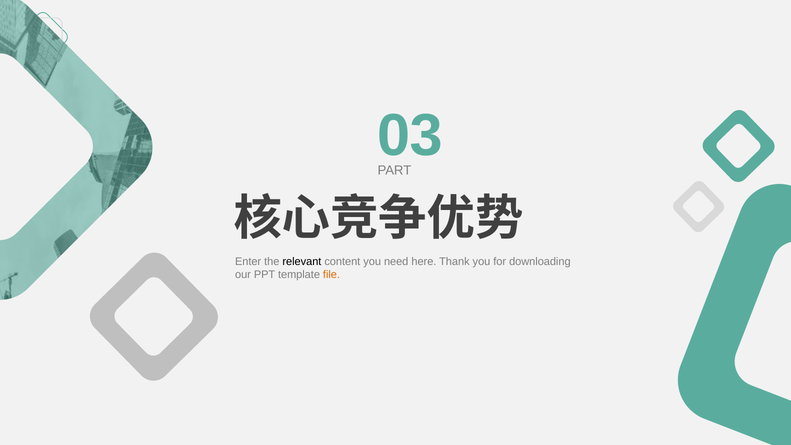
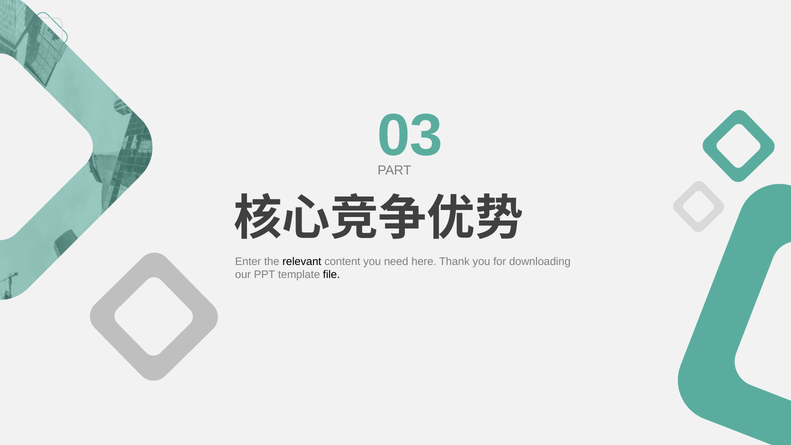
file colour: orange -> black
